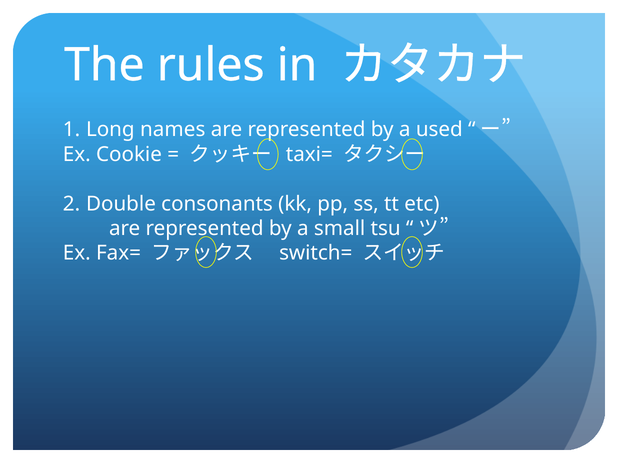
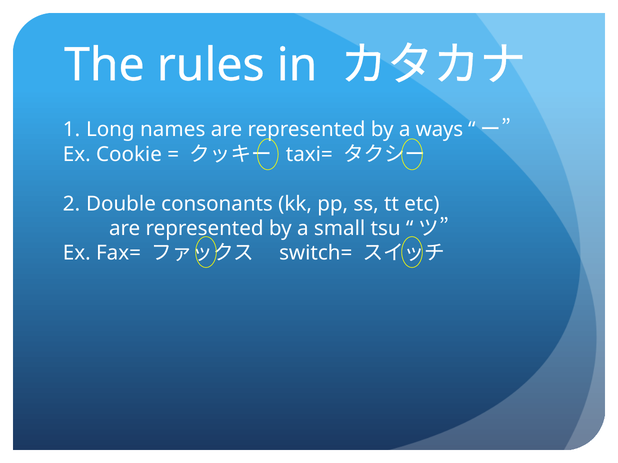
used: used -> ways
